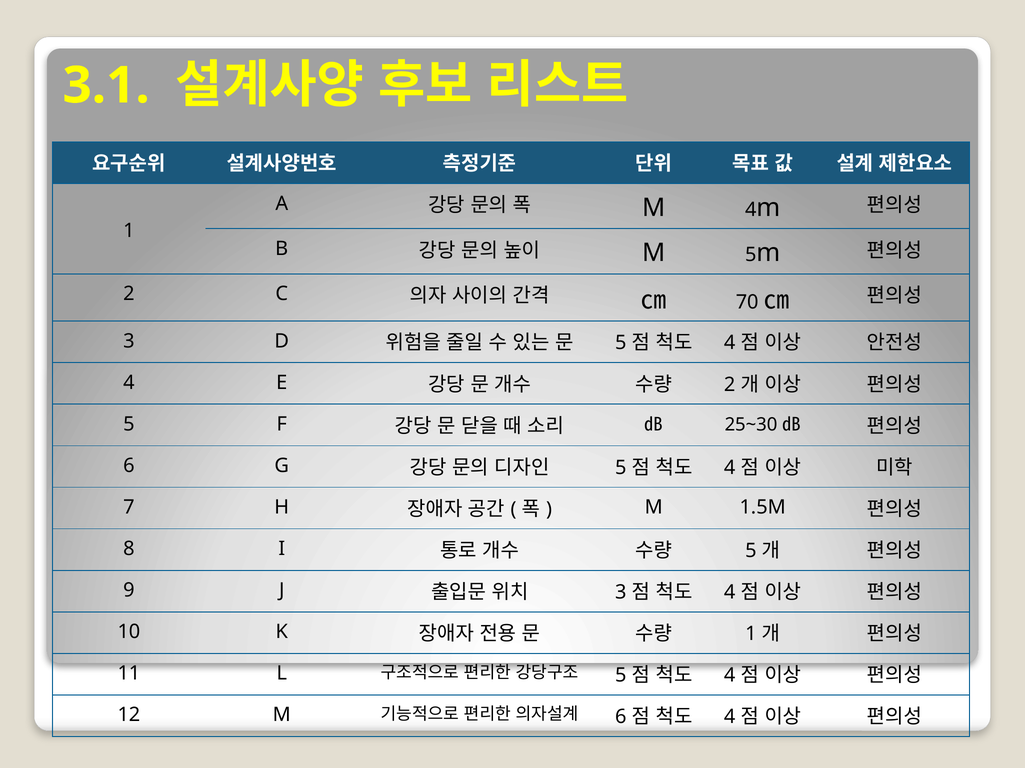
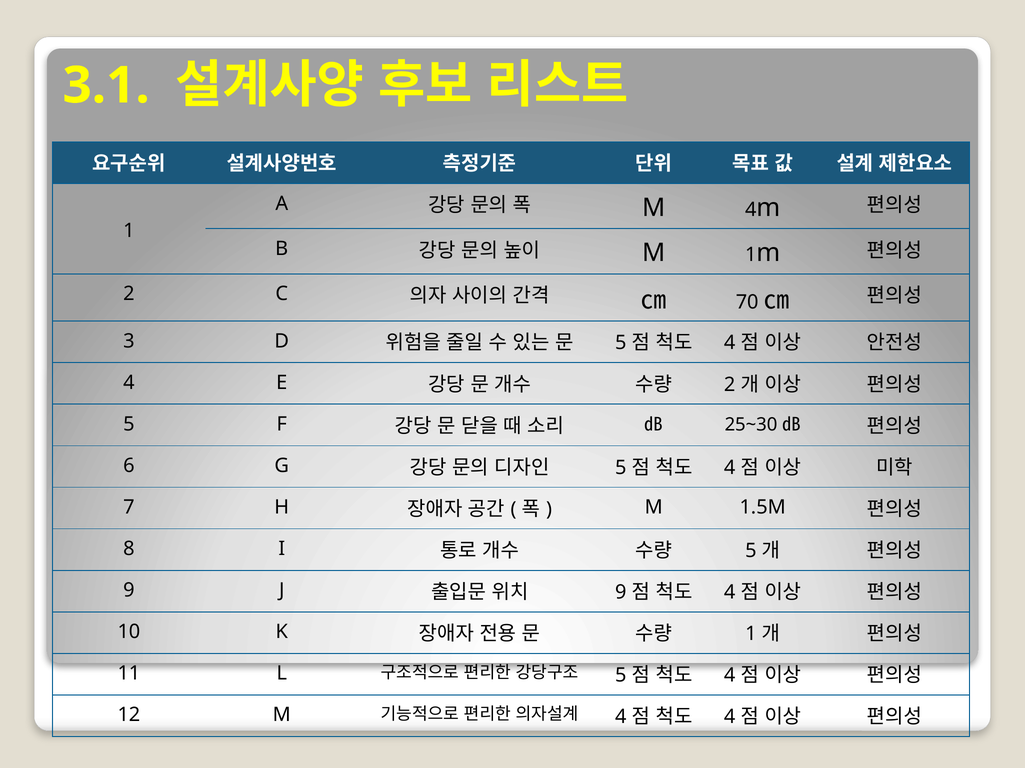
M 5: 5 -> 1
3 at (621, 593): 3 -> 9
6 at (621, 717): 6 -> 4
